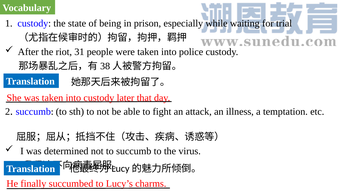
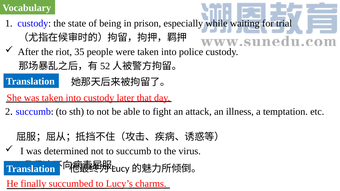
31: 31 -> 35
38: 38 -> 52
